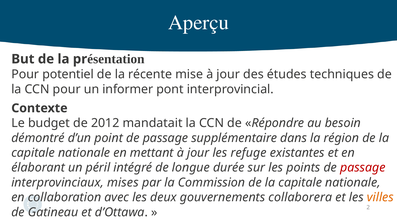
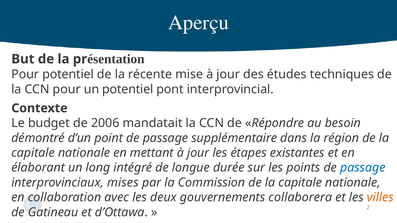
un informer: informer -> potentiel
2012: 2012 -> 2006
refuge: refuge -> étapes
péril: péril -> long
passage at (363, 168) colour: red -> blue
